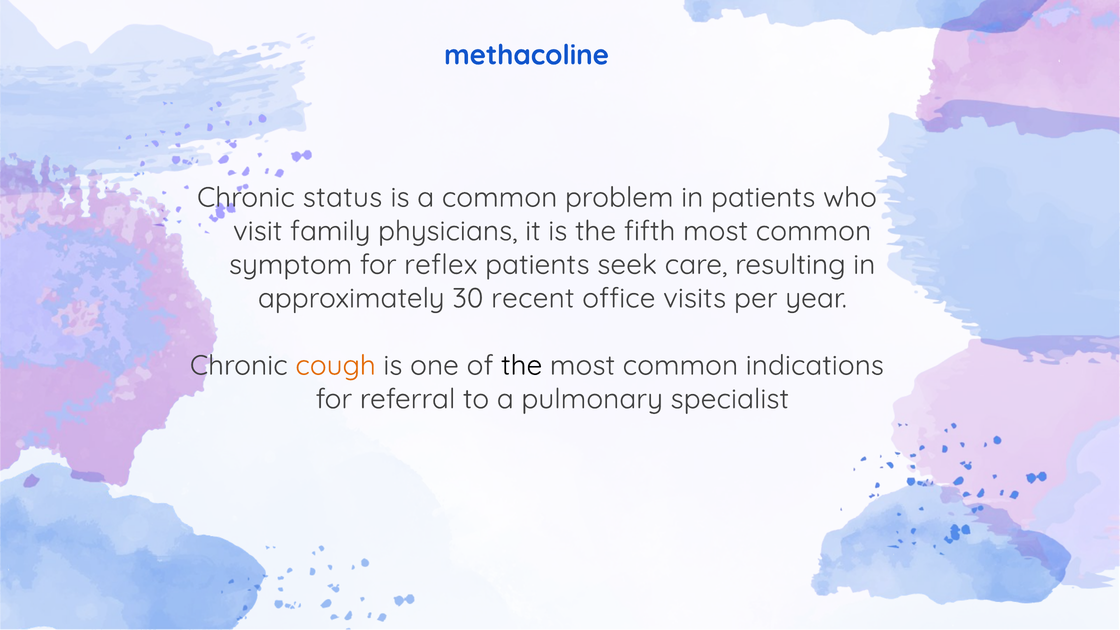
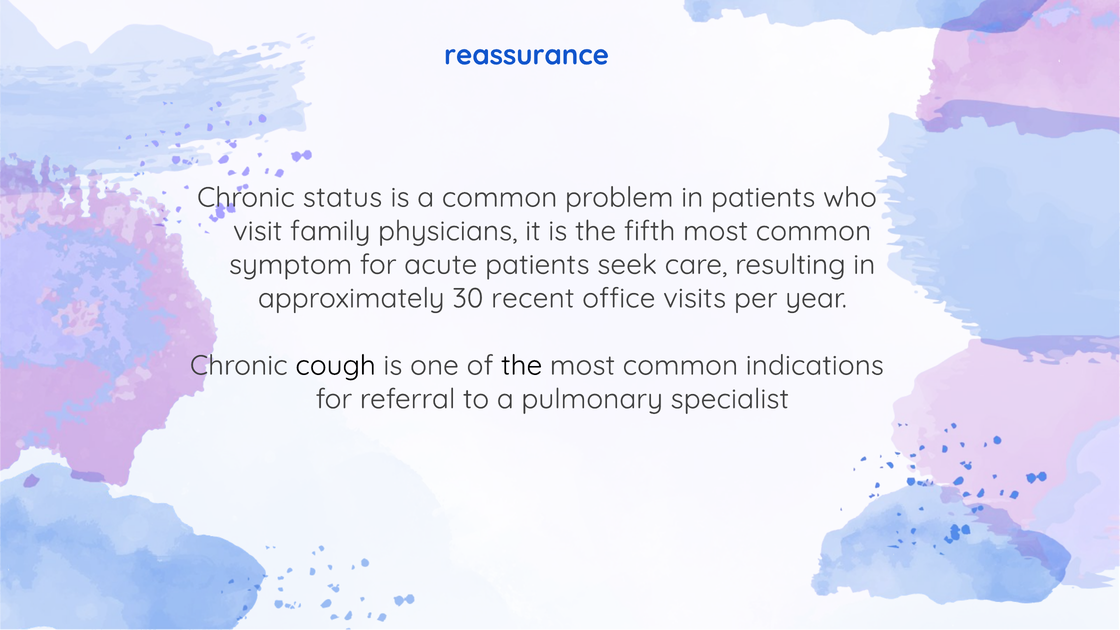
methacoline: methacoline -> reassurance
reflex: reflex -> acute
cough colour: orange -> black
